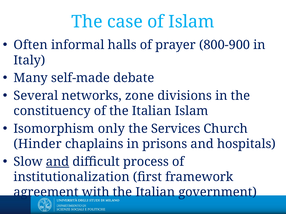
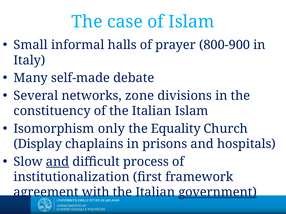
Often: Often -> Small
Services: Services -> Equality
Hinder: Hinder -> Display
government underline: none -> present
